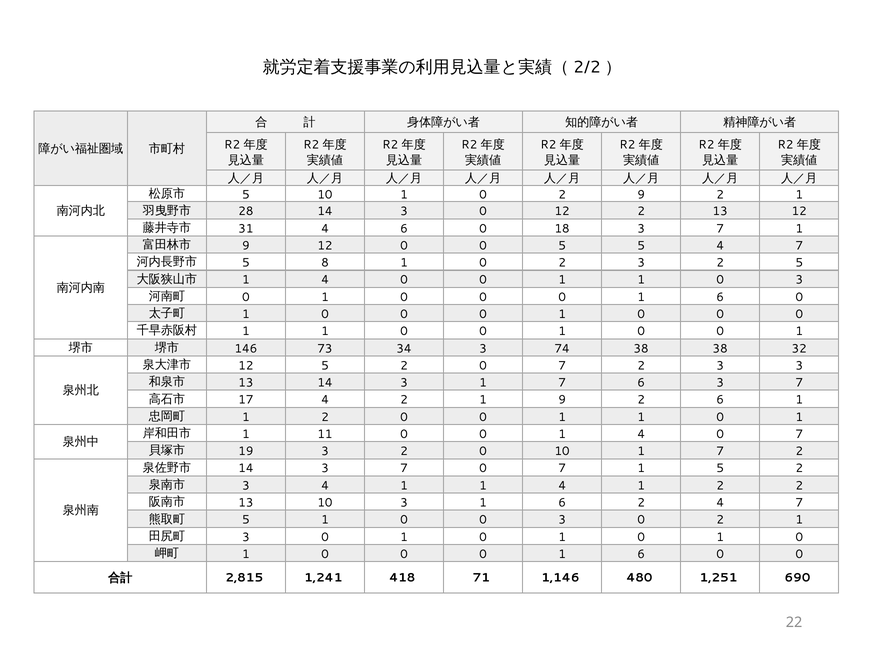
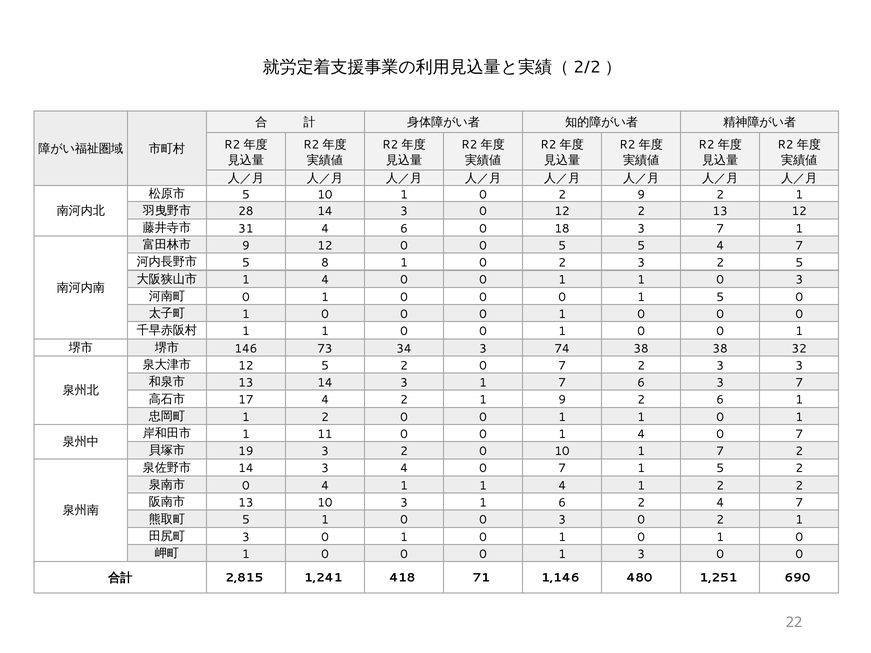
6 at (720, 297): 6 -> 5
14 3 7: 7 -> 4
3 at (246, 486): 3 -> 0
6 at (641, 554): 6 -> 3
